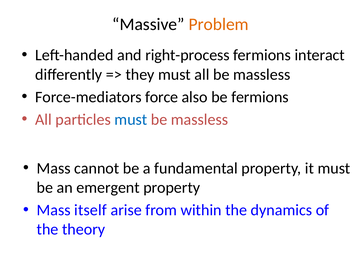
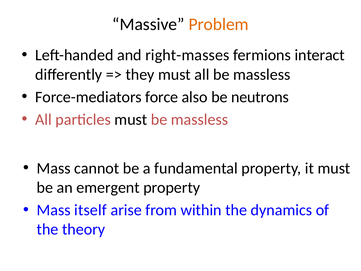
right-process: right-process -> right-masses
be fermions: fermions -> neutrons
must at (131, 119) colour: blue -> black
